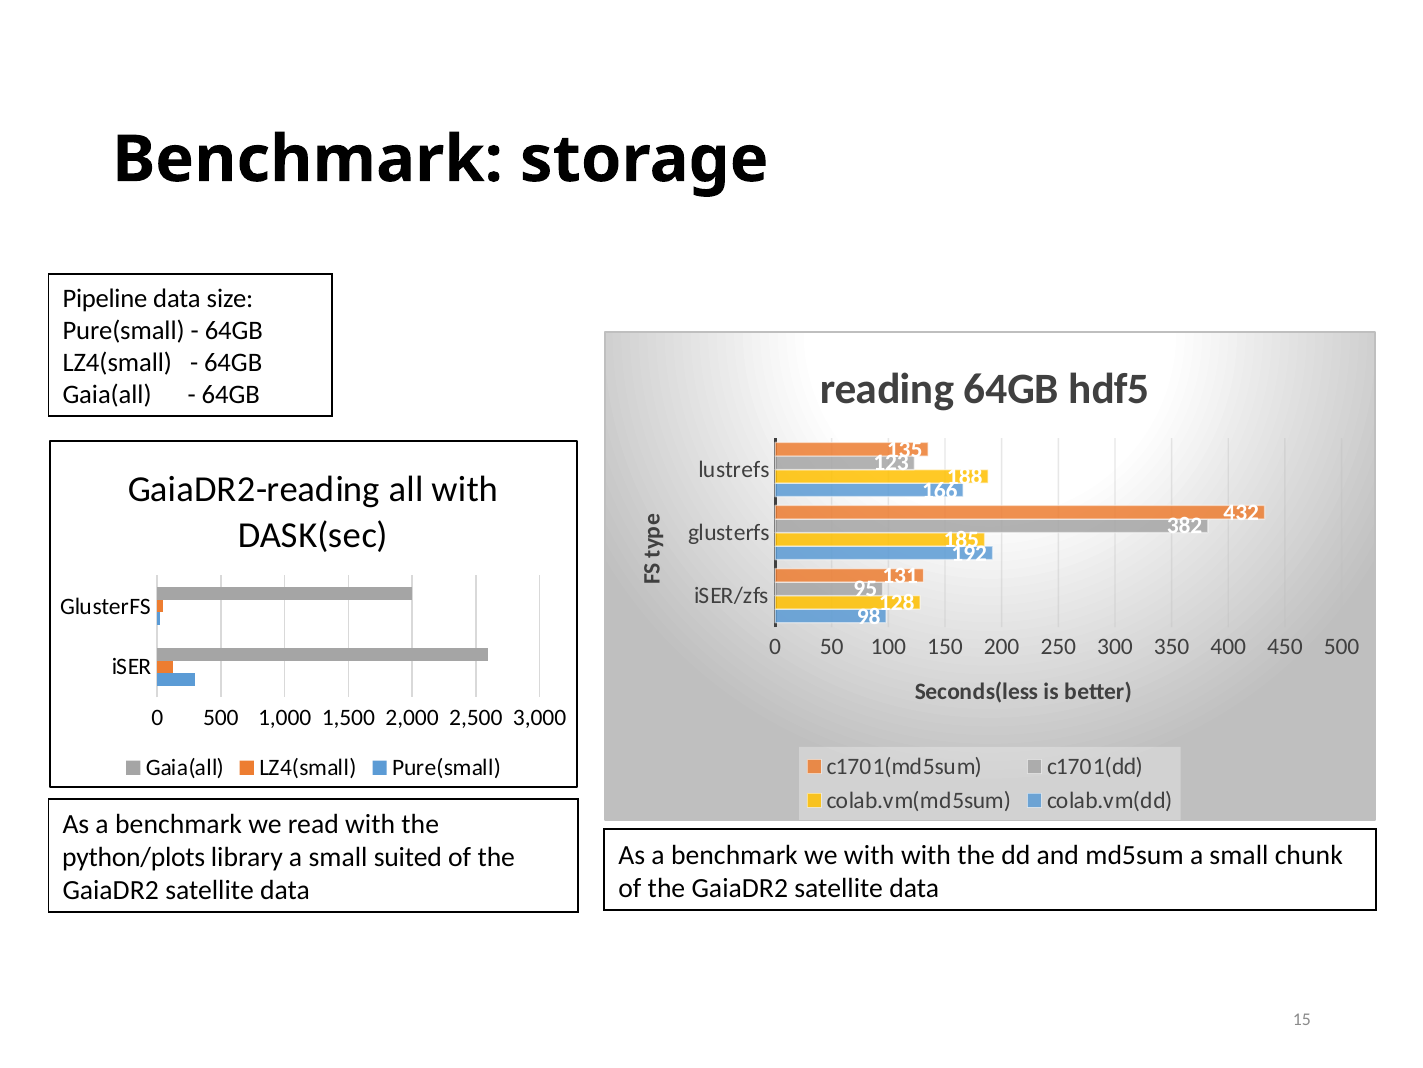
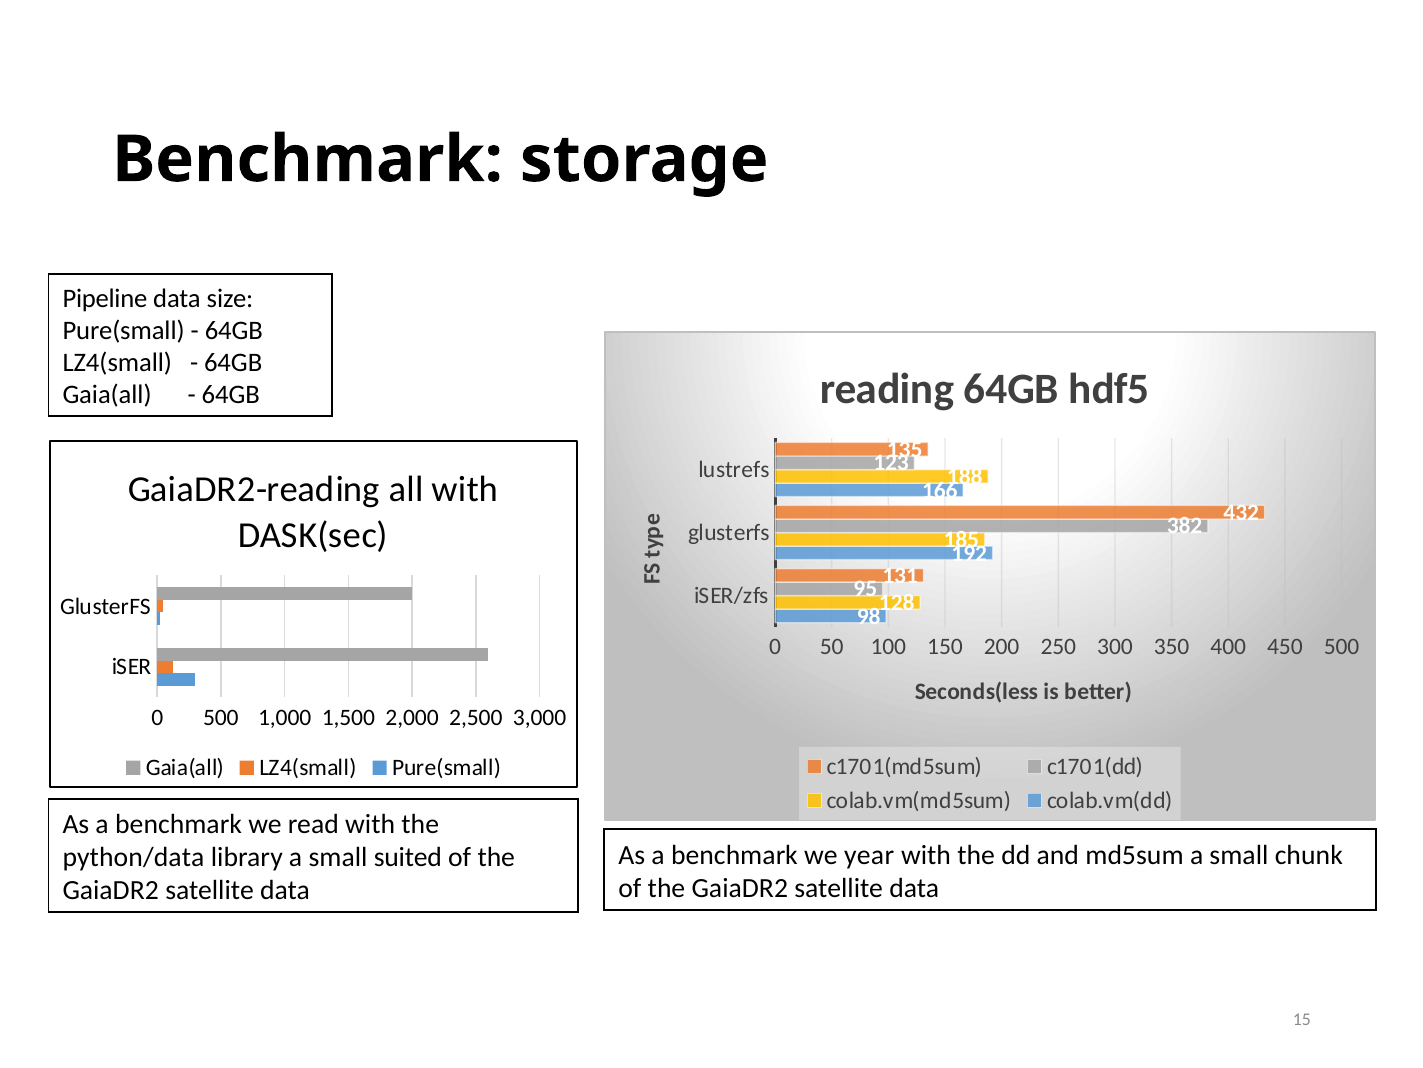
we with: with -> year
python/plots: python/plots -> python/data
